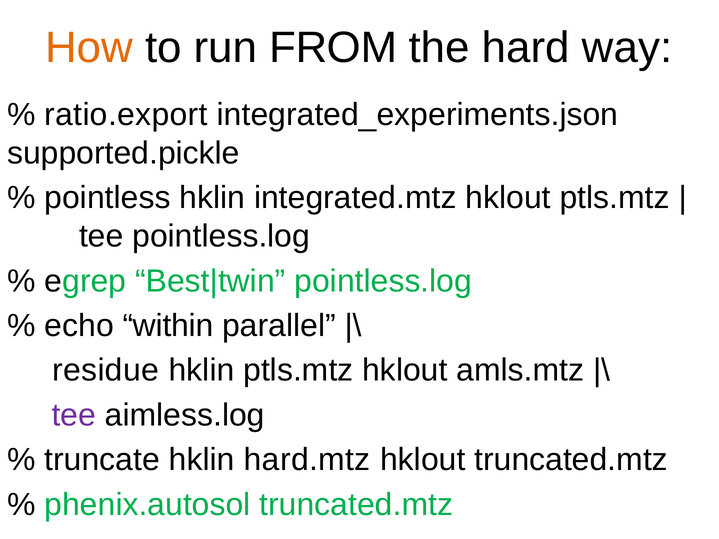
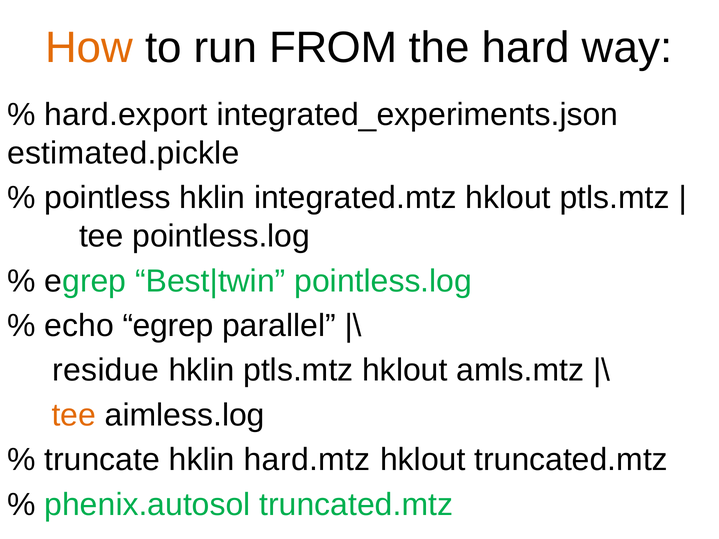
ratio.export: ratio.export -> hard.export
supported.pickle: supported.pickle -> estimated.pickle
echo within: within -> egrep
tee at (74, 415) colour: purple -> orange
